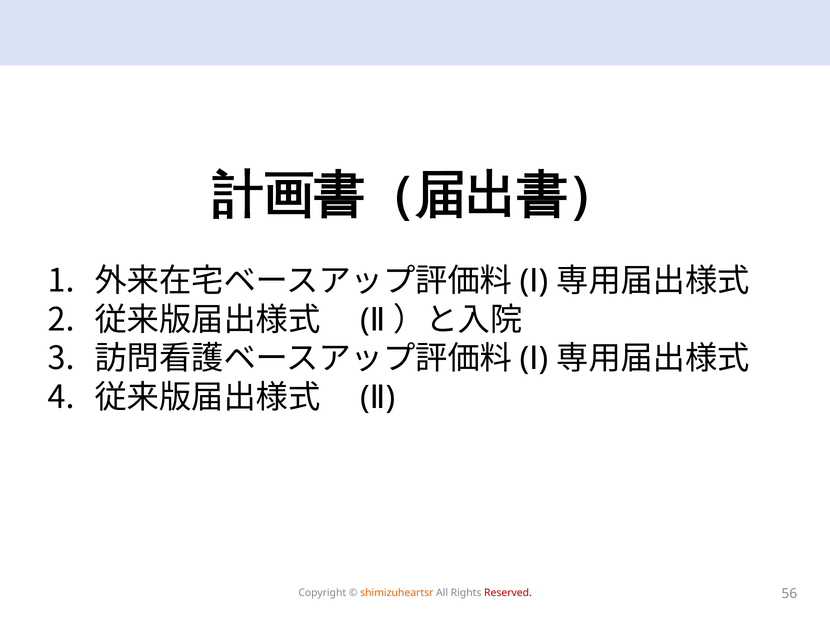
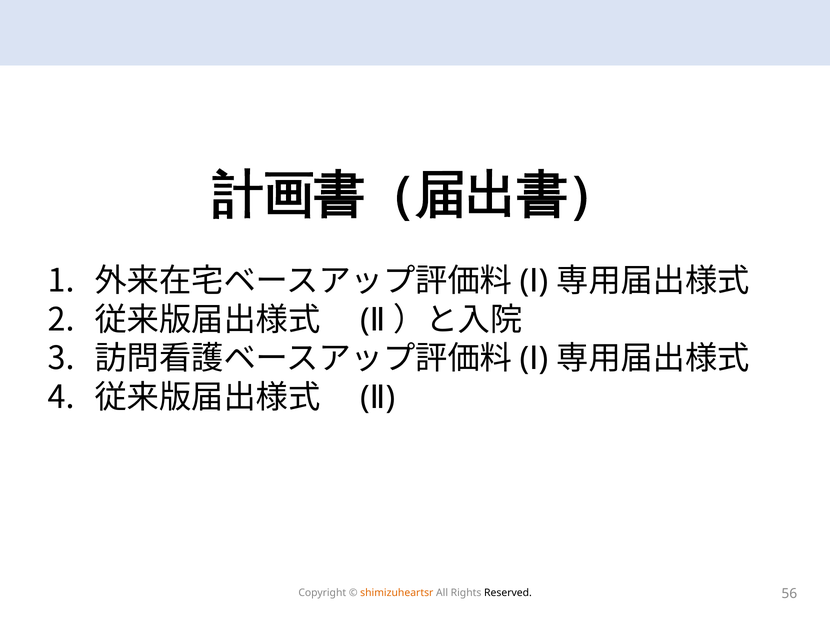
Reserved colour: red -> black
